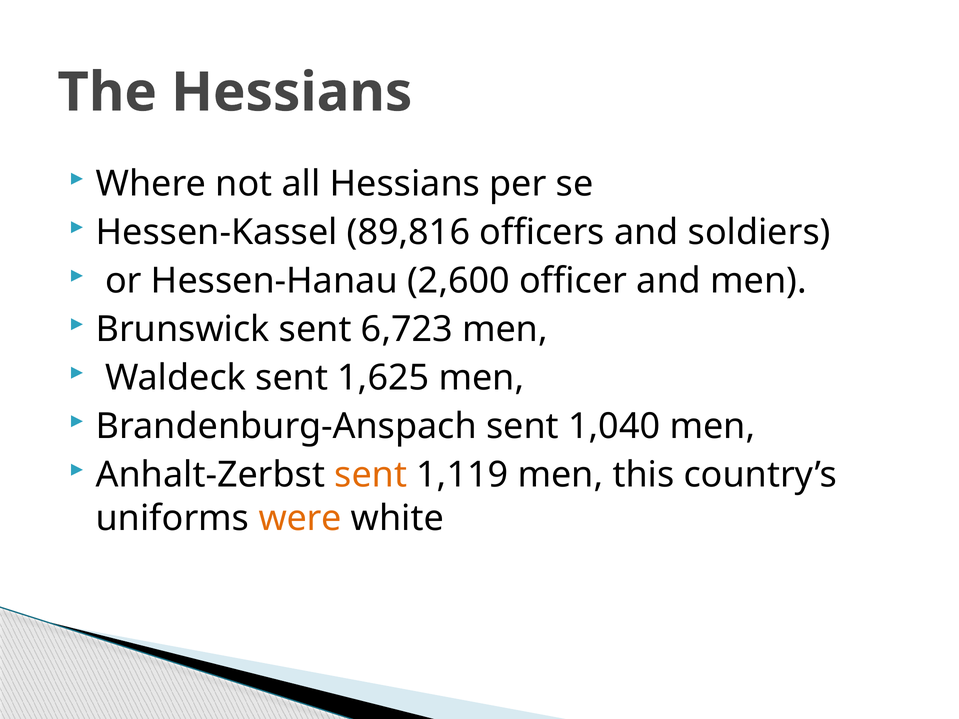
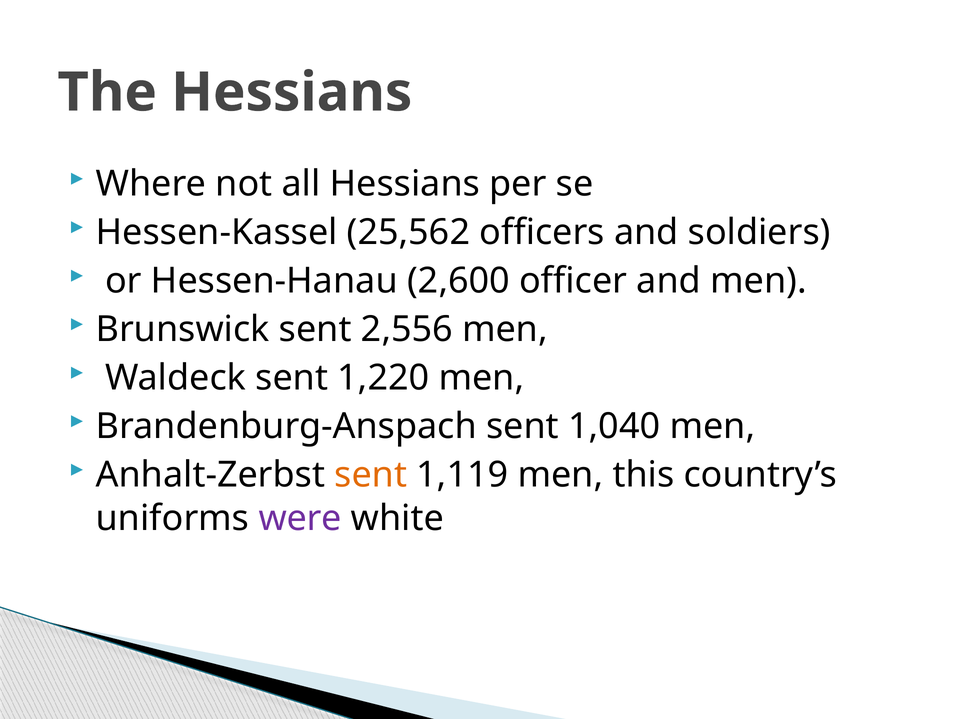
89,816: 89,816 -> 25,562
6,723: 6,723 -> 2,556
1,625: 1,625 -> 1,220
were colour: orange -> purple
